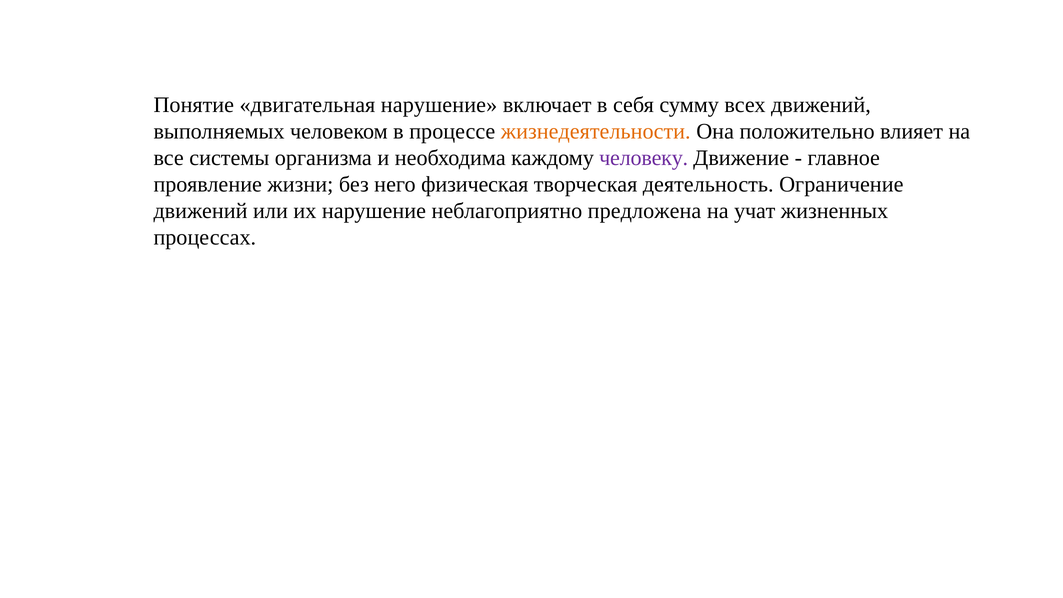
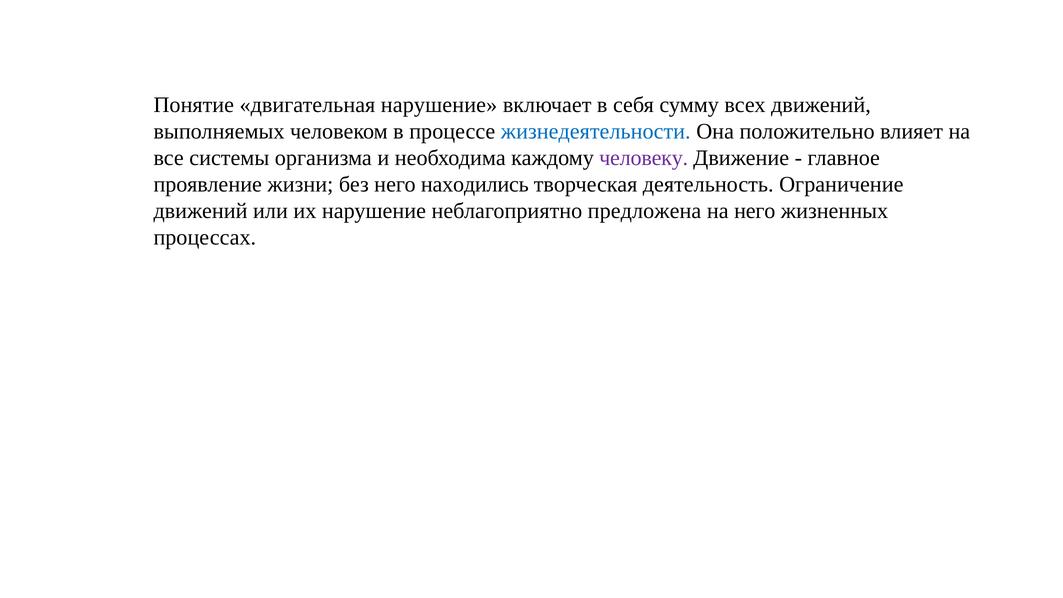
жизнедеятельности colour: orange -> blue
физическая: физическая -> находились
на учат: учат -> него
